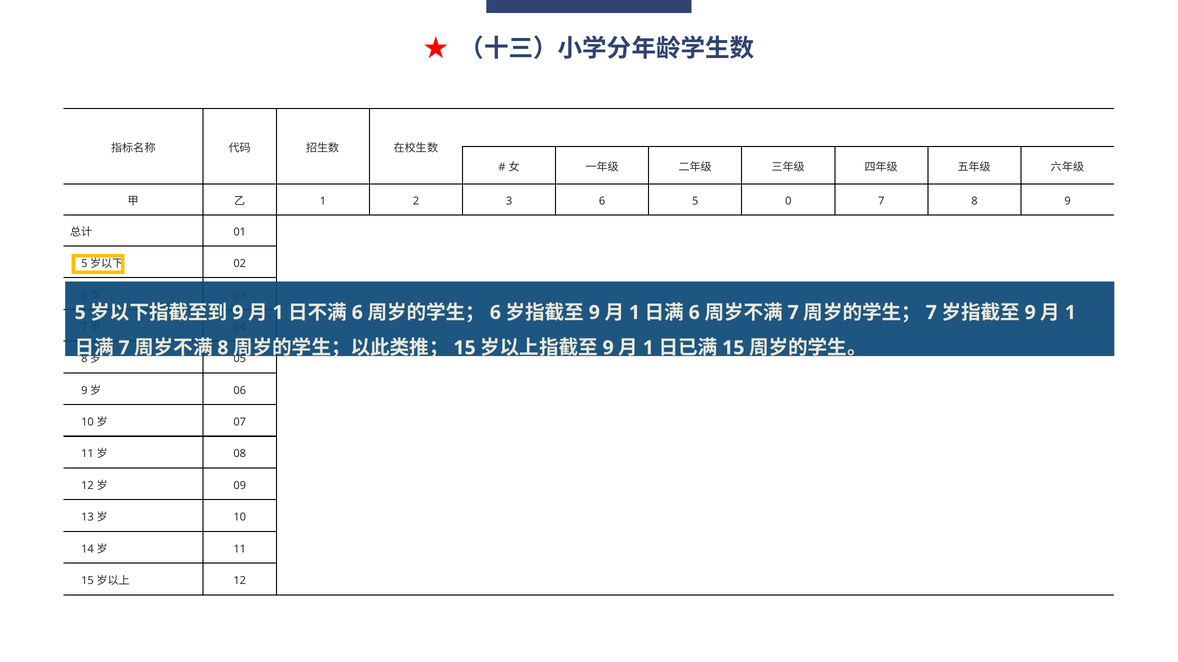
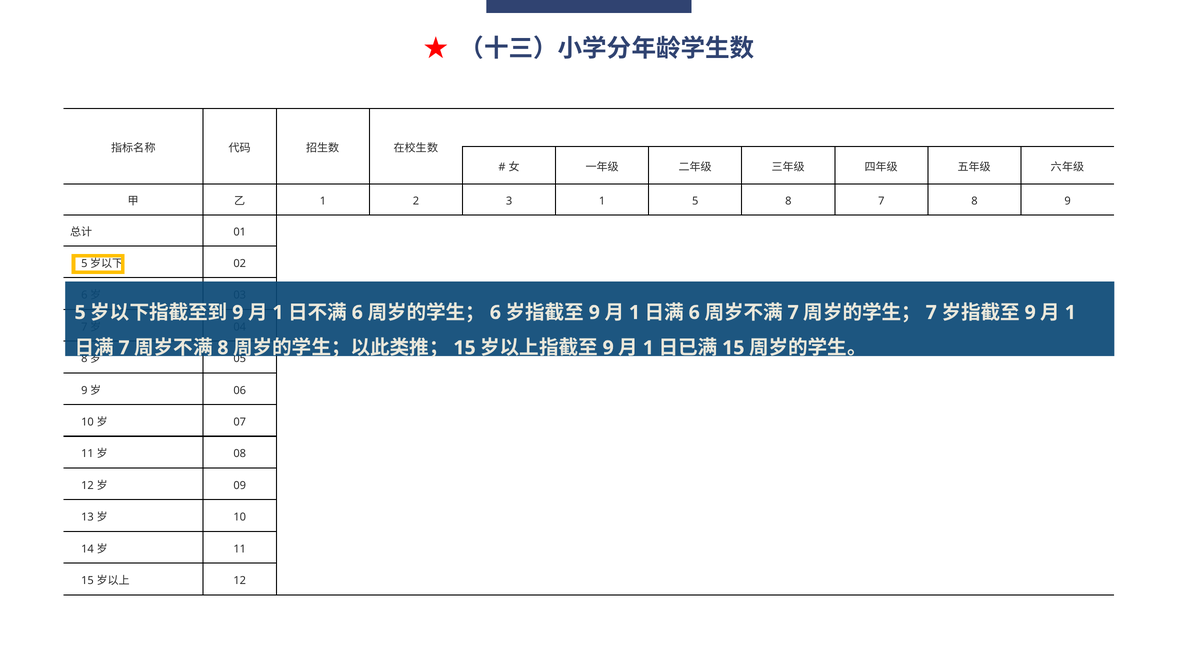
3 6: 6 -> 1
5 0: 0 -> 8
